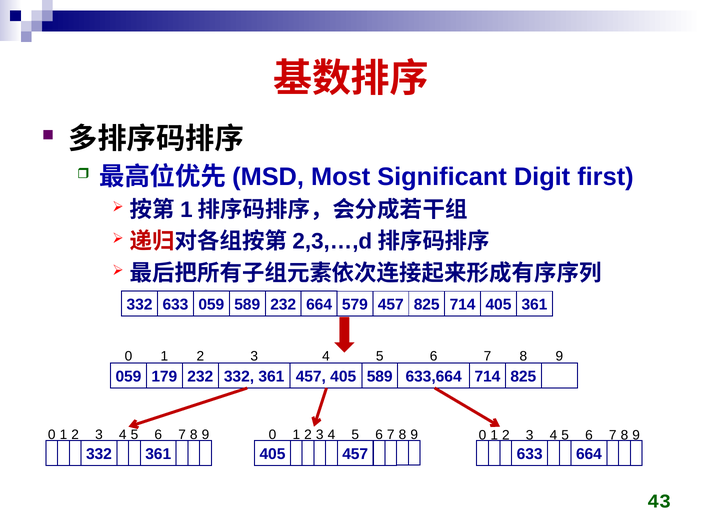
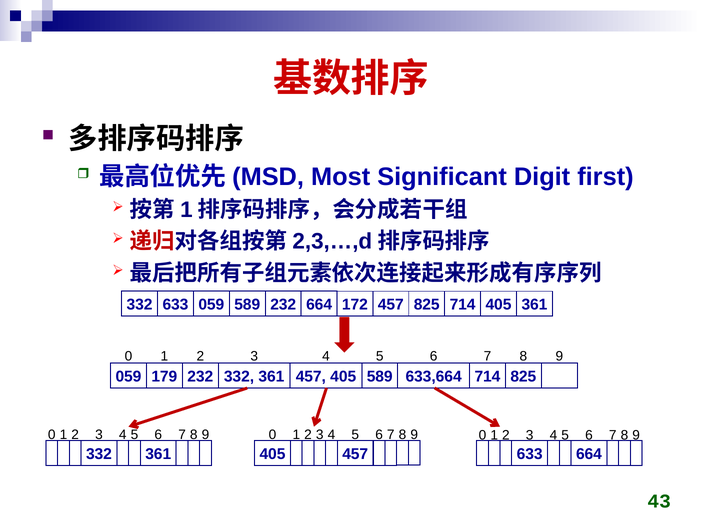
579: 579 -> 172
